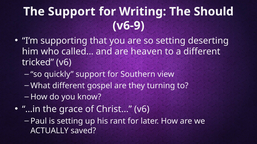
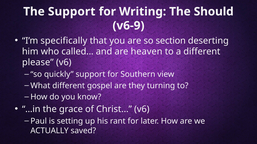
supporting: supporting -> specifically
so setting: setting -> section
tricked: tricked -> please
